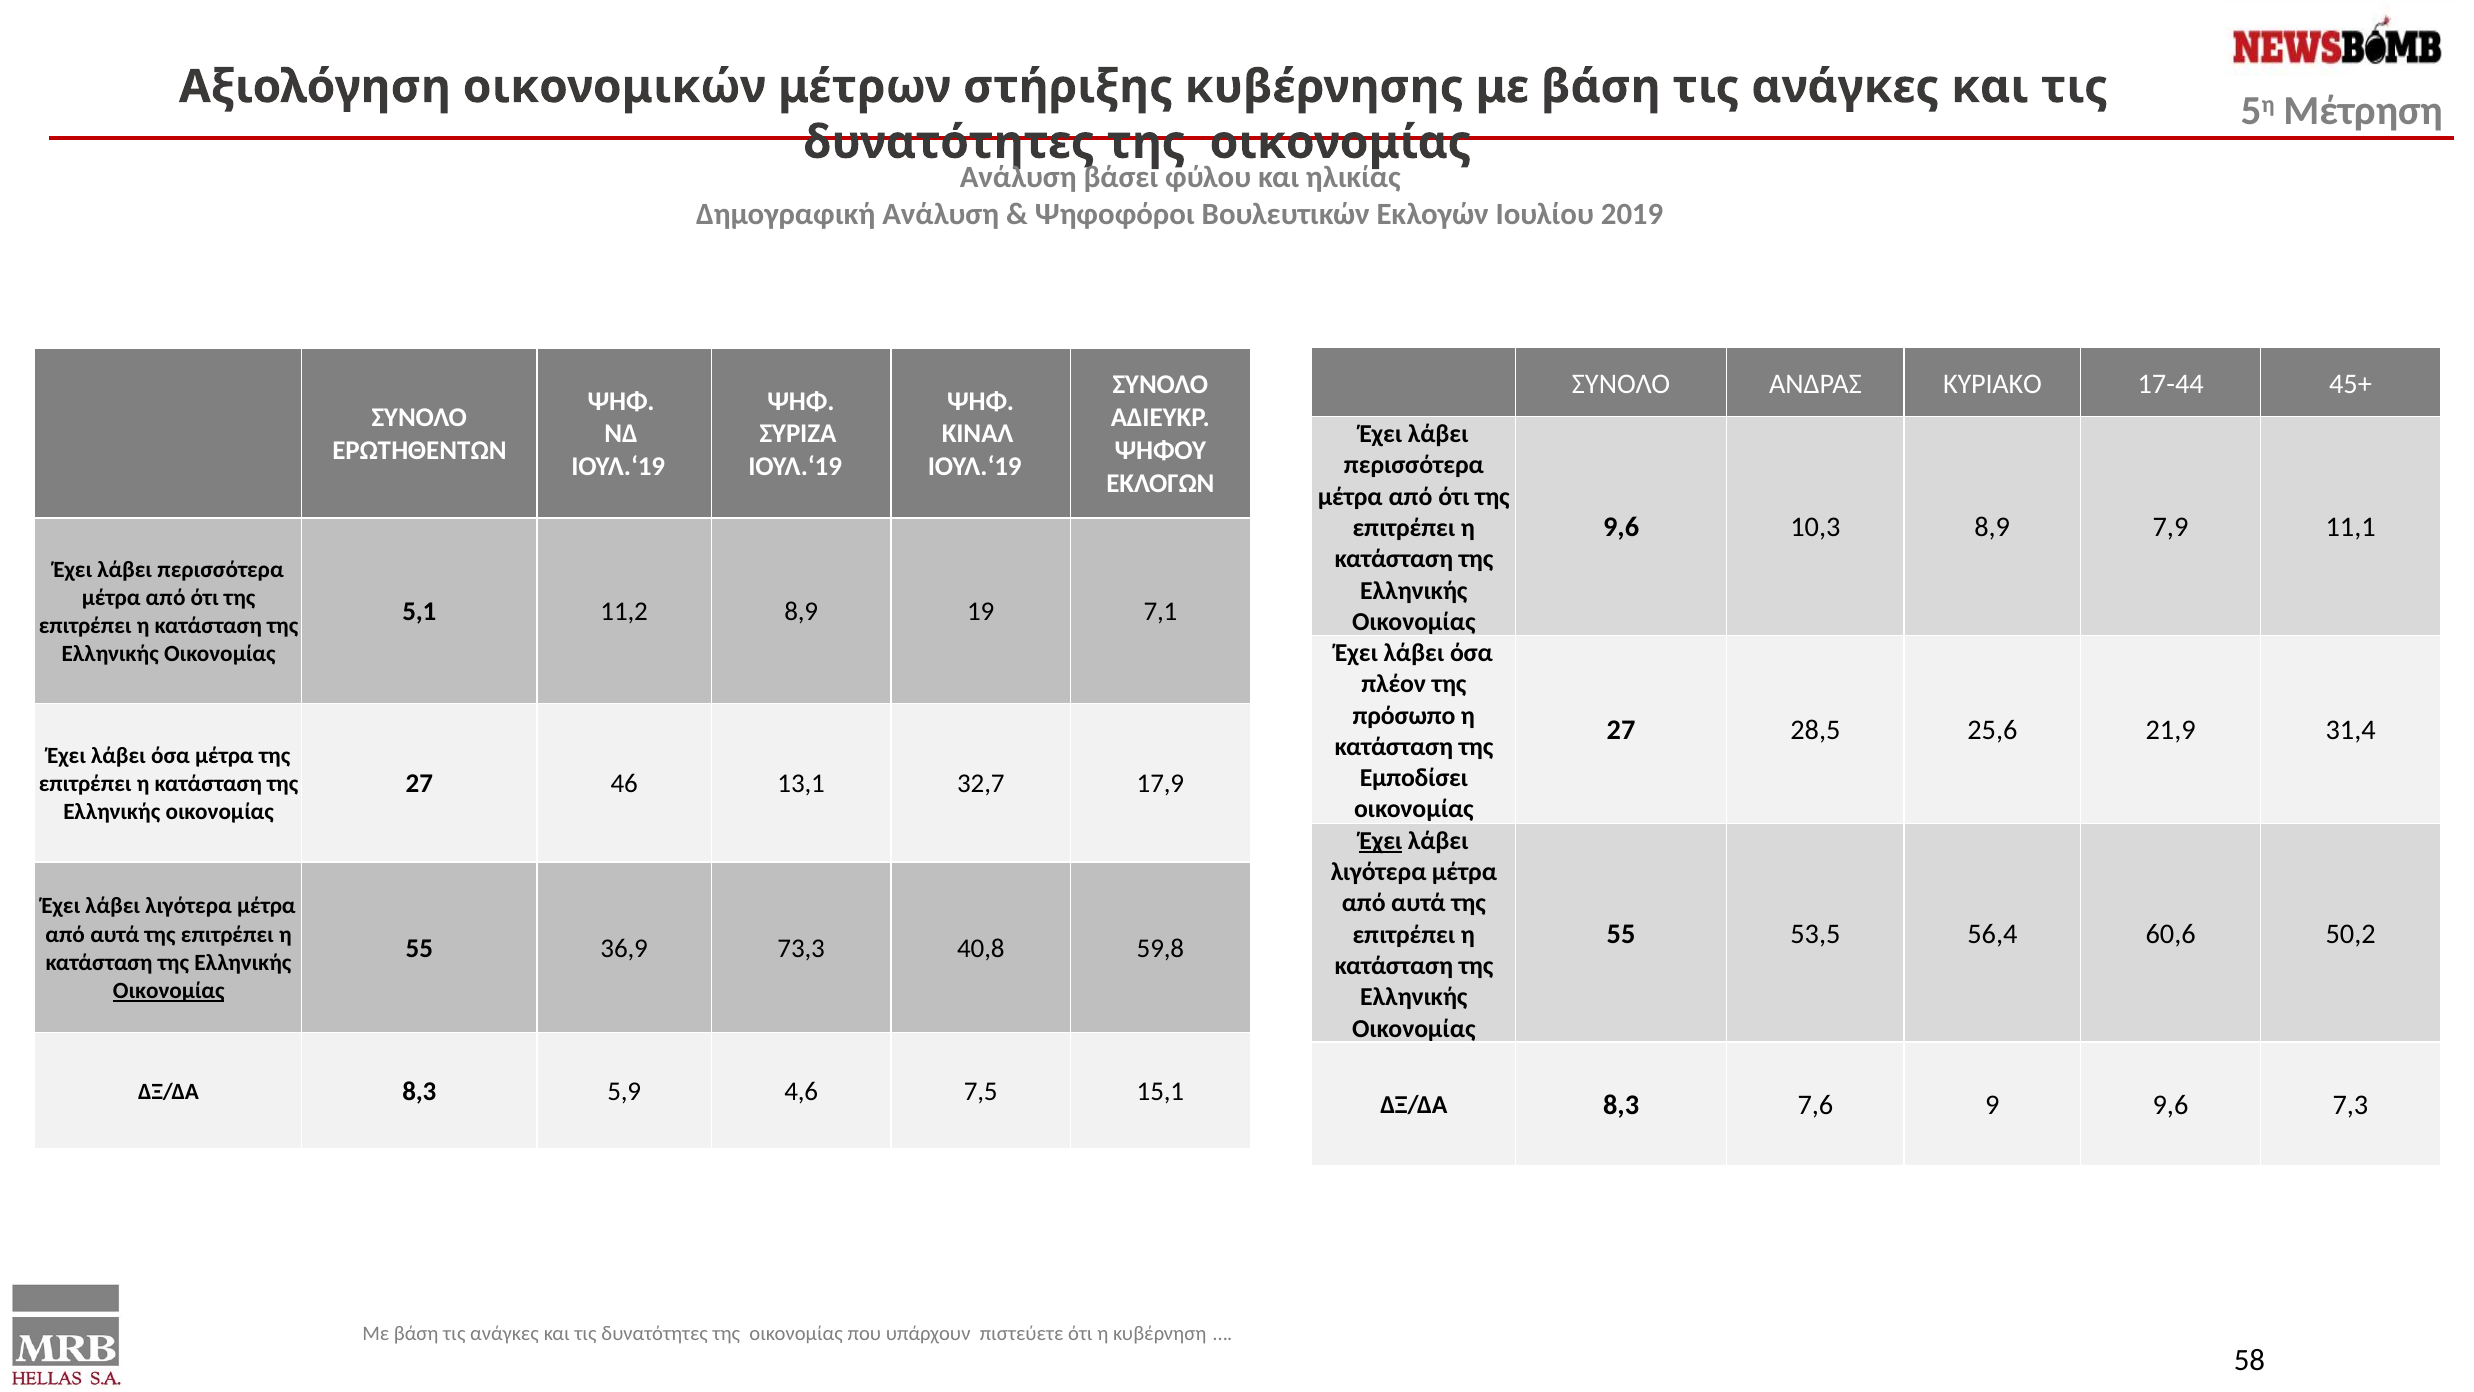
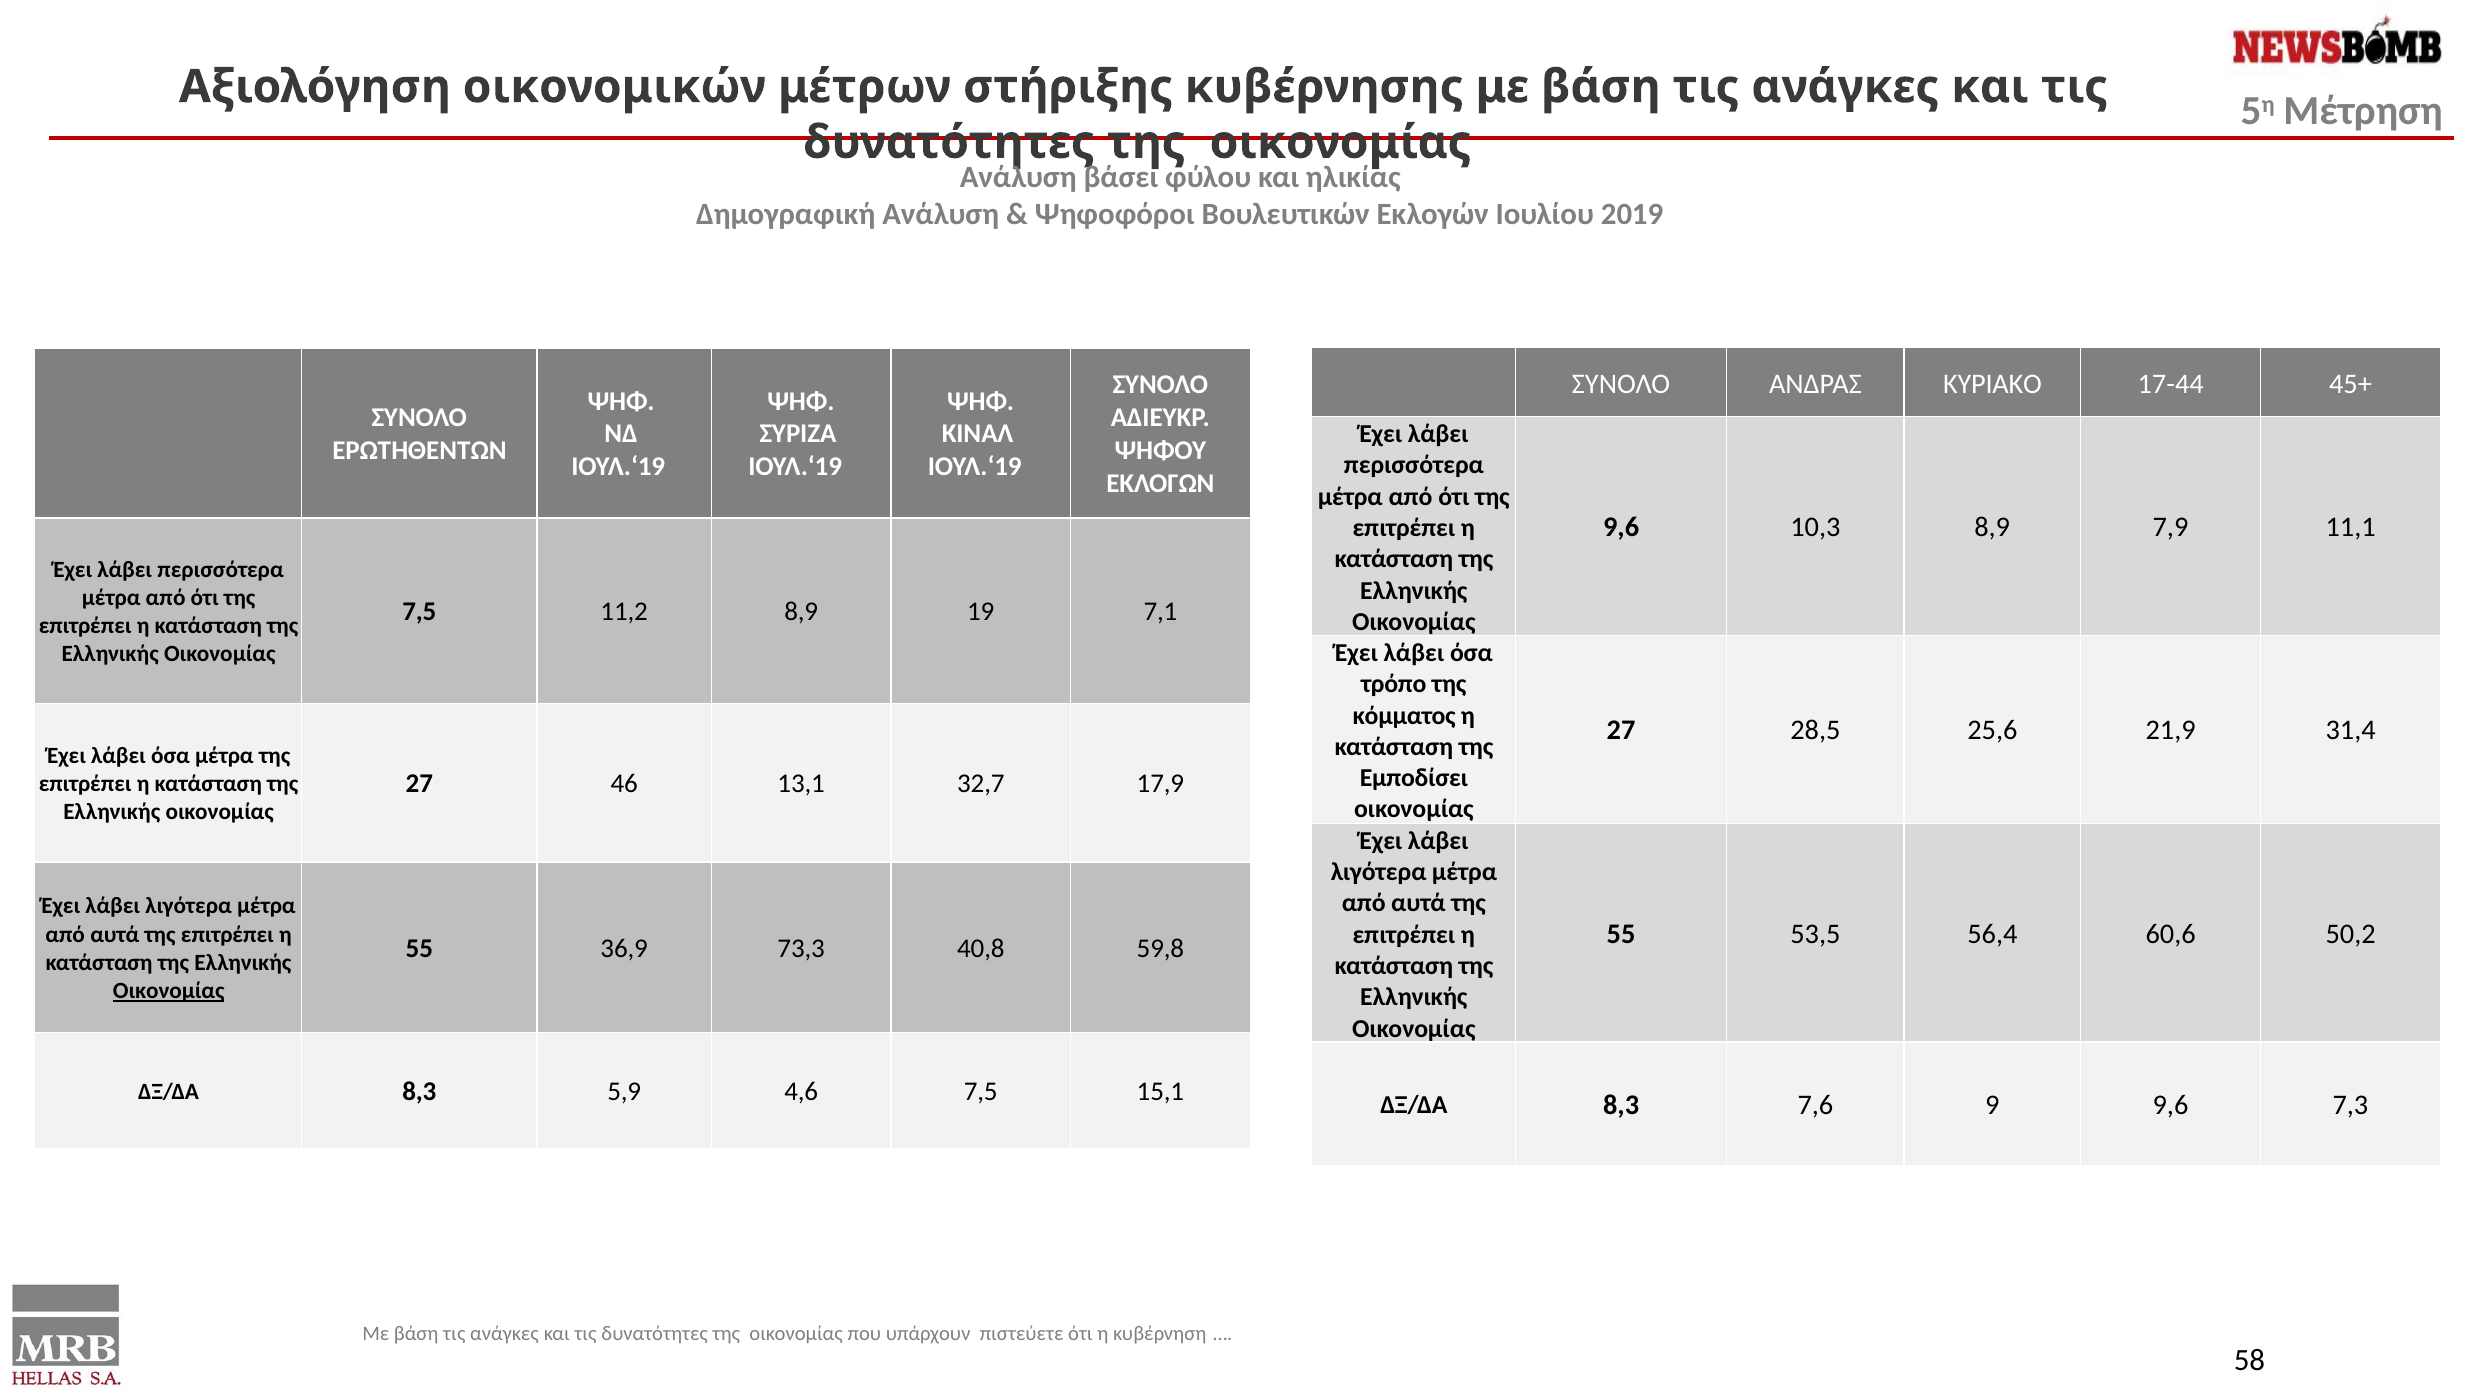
5,1 at (419, 612): 5,1 -> 7,5
πλέον: πλέον -> τρόπο
πρόσωπο: πρόσωπο -> κόμματος
Έχει at (1381, 841) underline: present -> none
